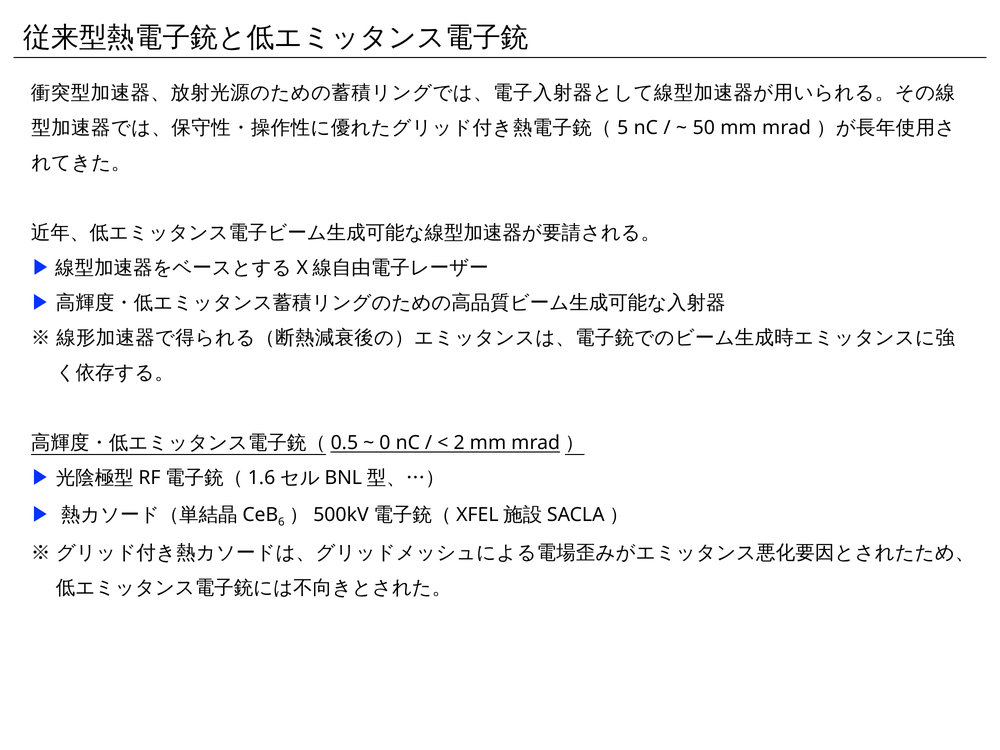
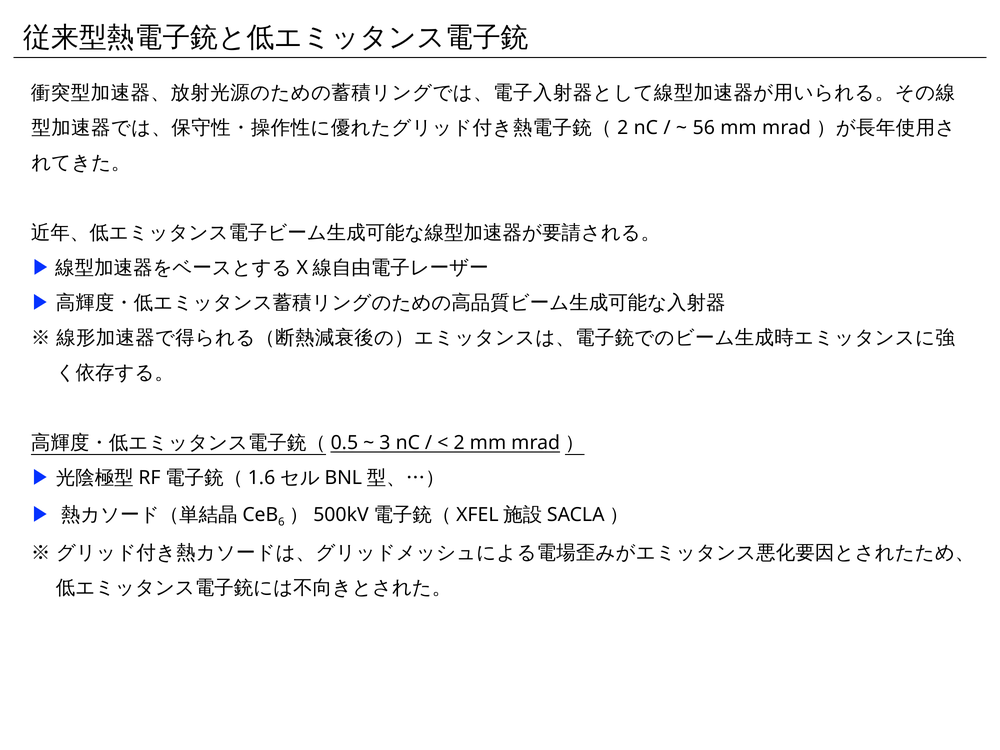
5 at (623, 128): 5 -> 2
50: 50 -> 56
0: 0 -> 3
